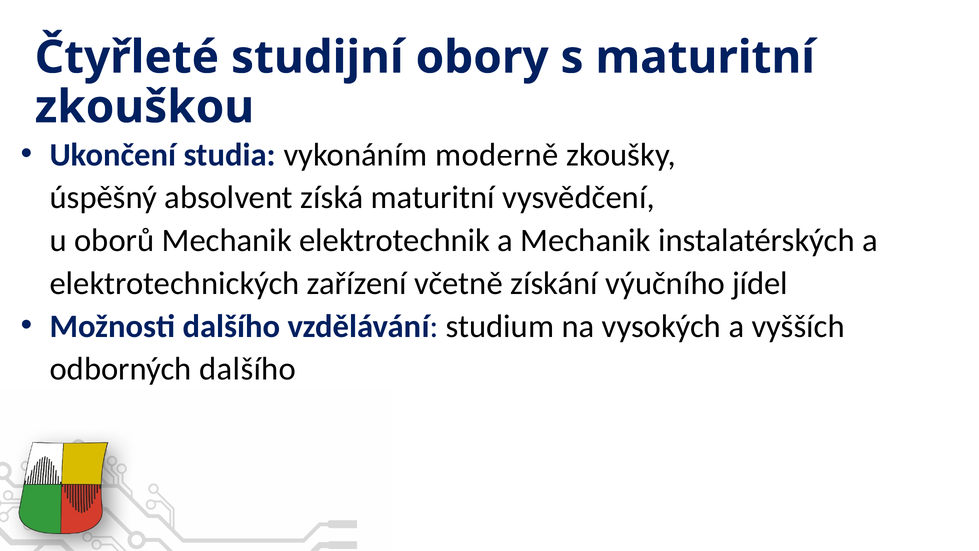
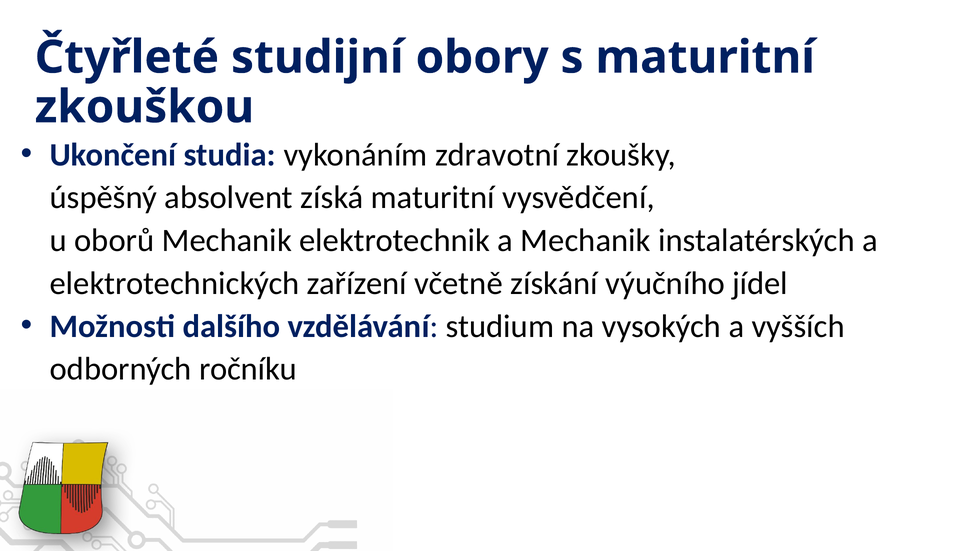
moderně: moderně -> zdravotní
odborných dalšího: dalšího -> ročníku
